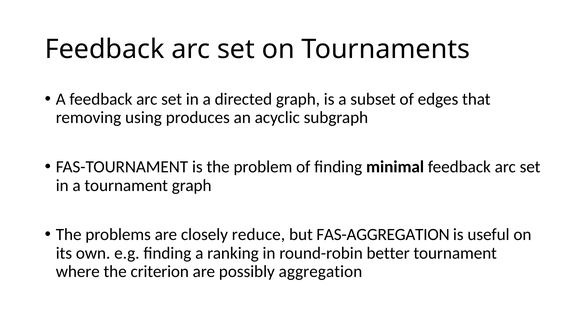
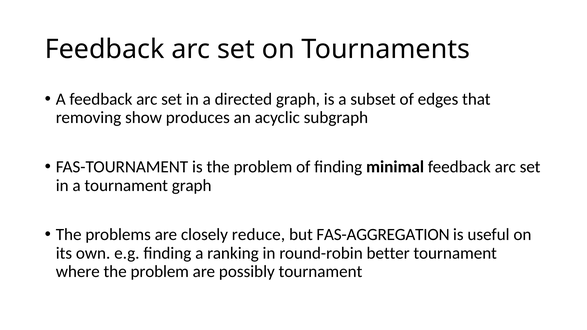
using: using -> show
where the criterion: criterion -> problem
possibly aggregation: aggregation -> tournament
